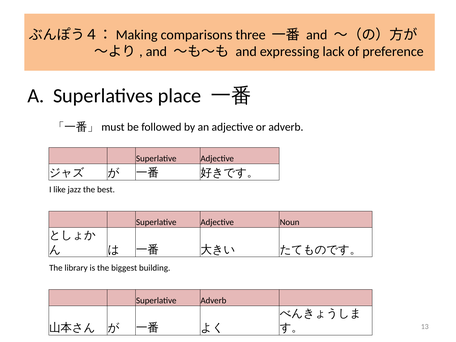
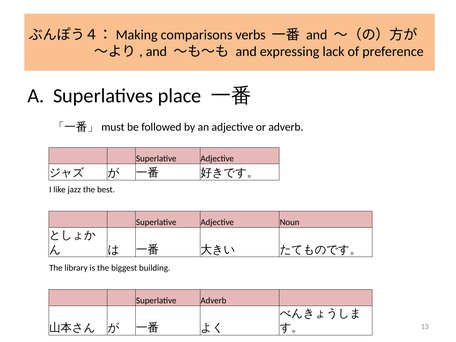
three: three -> verbs
